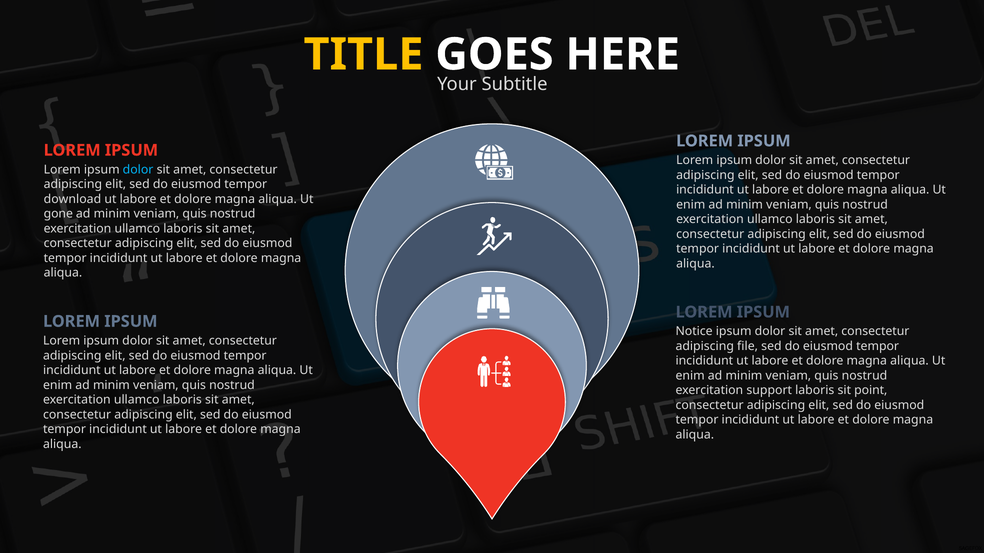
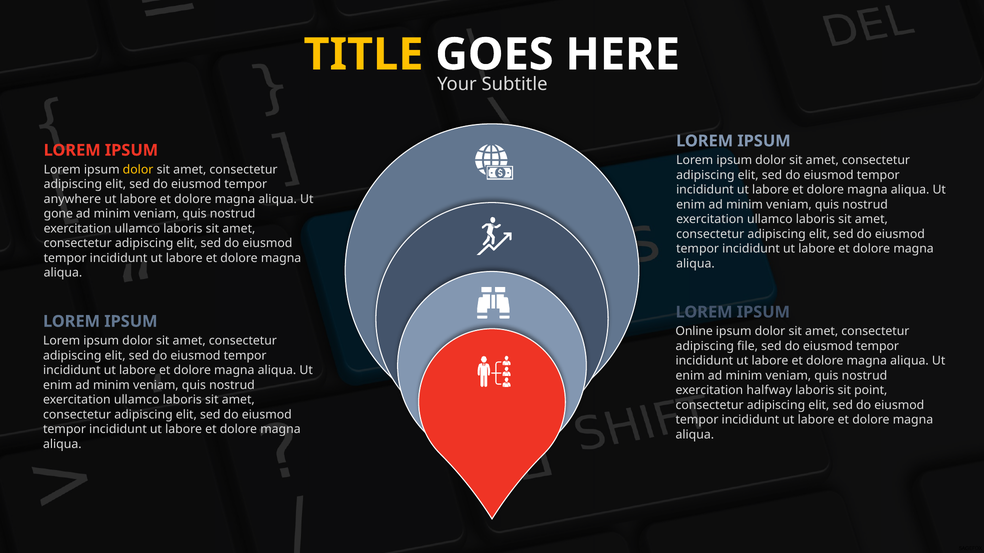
dolor at (138, 170) colour: light blue -> yellow
download: download -> anywhere
Notice: Notice -> Online
support: support -> halfway
